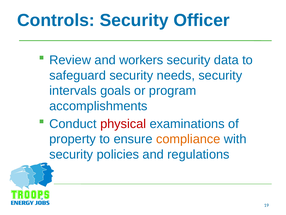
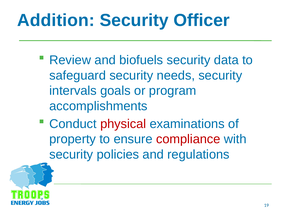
Controls: Controls -> Addition
workers: workers -> biofuels
compliance colour: orange -> red
